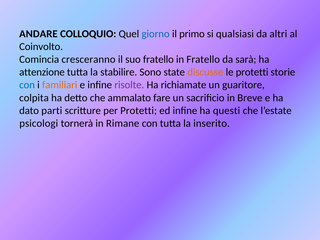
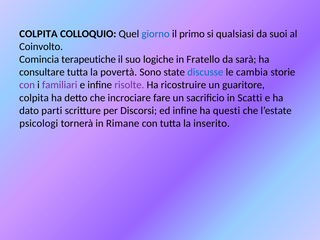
ANDARE at (38, 34): ANDARE -> COLPITA
altri: altri -> suoi
cresceranno: cresceranno -> terapeutiche
suo fratello: fratello -> logiche
attenzione: attenzione -> consultare
stabilire: stabilire -> povertà
discusse colour: orange -> blue
le protetti: protetti -> cambia
con at (27, 85) colour: blue -> purple
familiari colour: orange -> purple
richiamate: richiamate -> ricostruire
ammalato: ammalato -> incrociare
Breve: Breve -> Scatti
per Protetti: Protetti -> Discorsi
